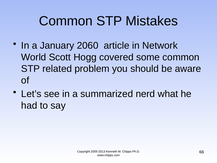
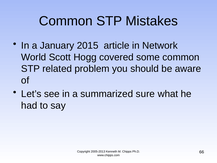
2060: 2060 -> 2015
nerd: nerd -> sure
